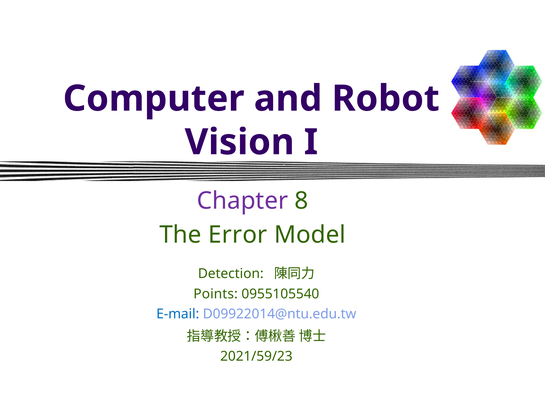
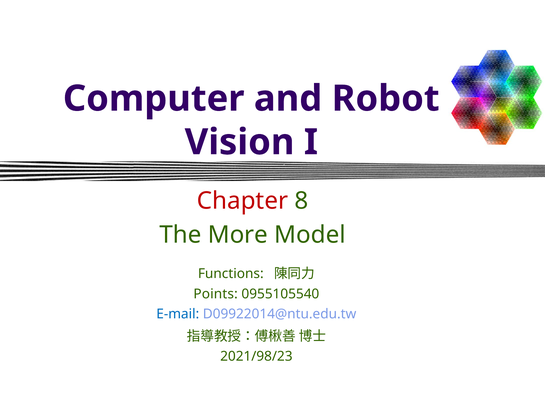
Chapter colour: purple -> red
Error: Error -> More
Detection: Detection -> Functions
2021/59/23: 2021/59/23 -> 2021/98/23
